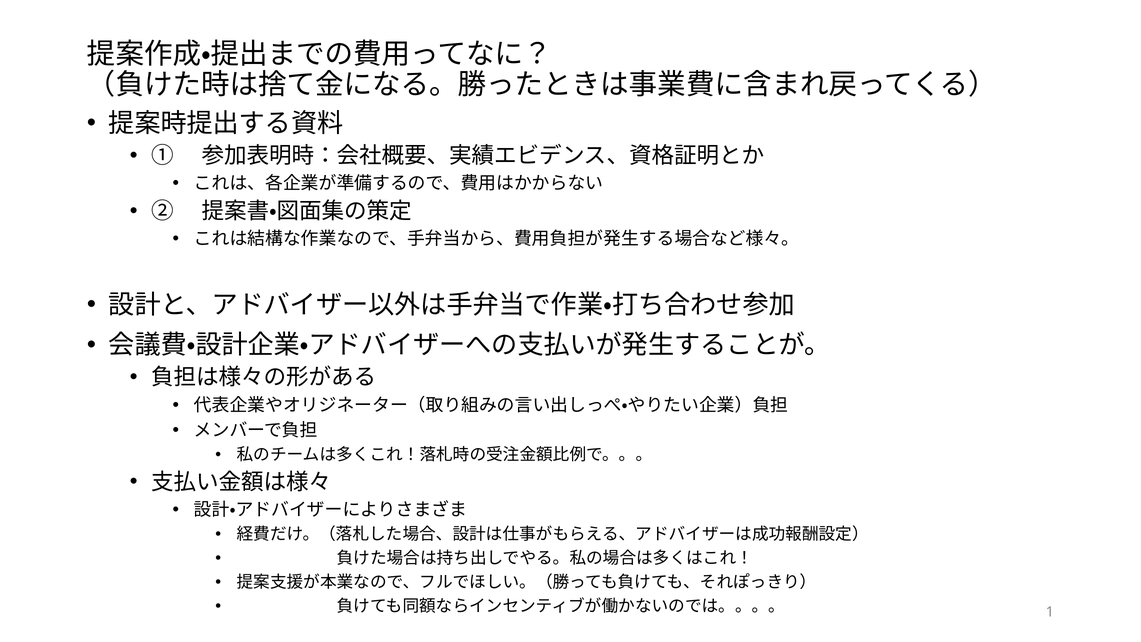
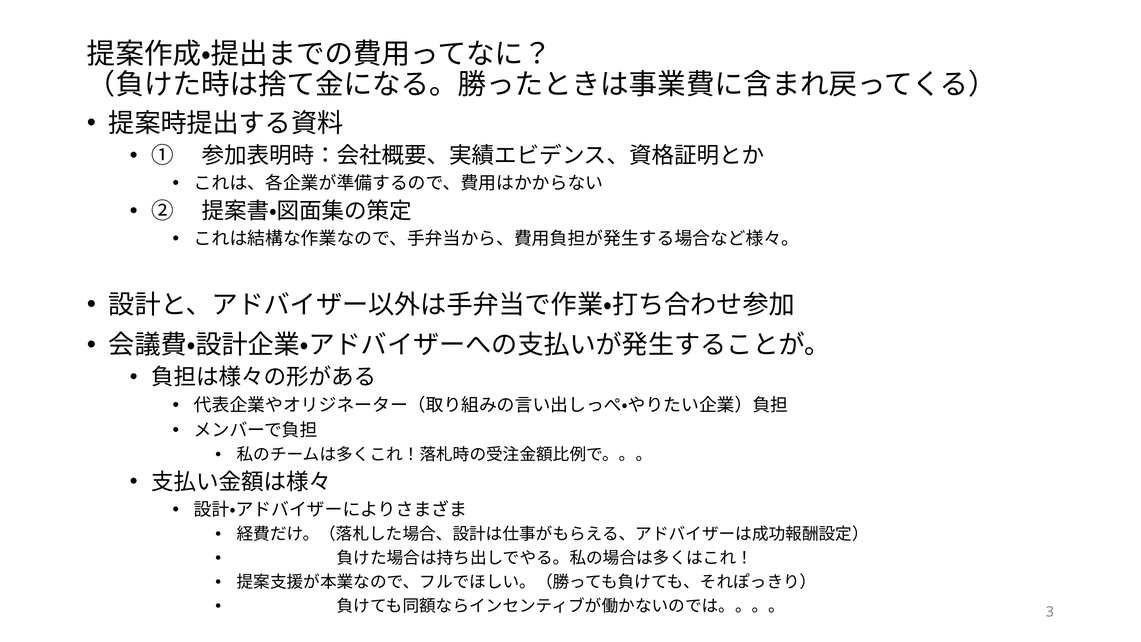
1: 1 -> 3
